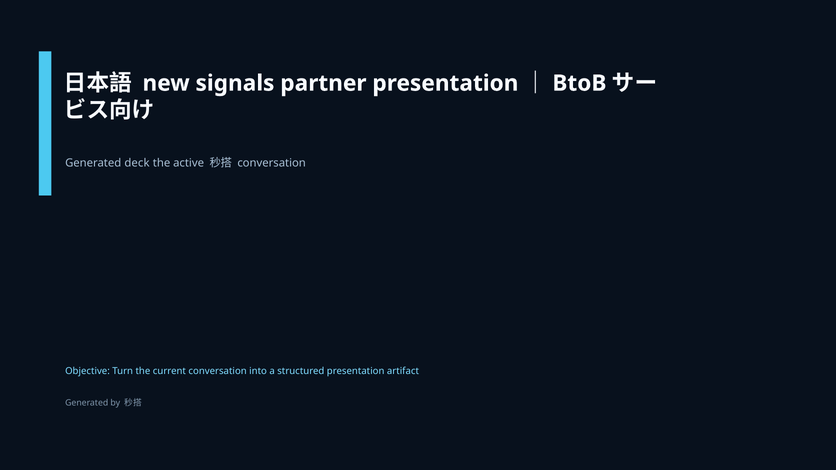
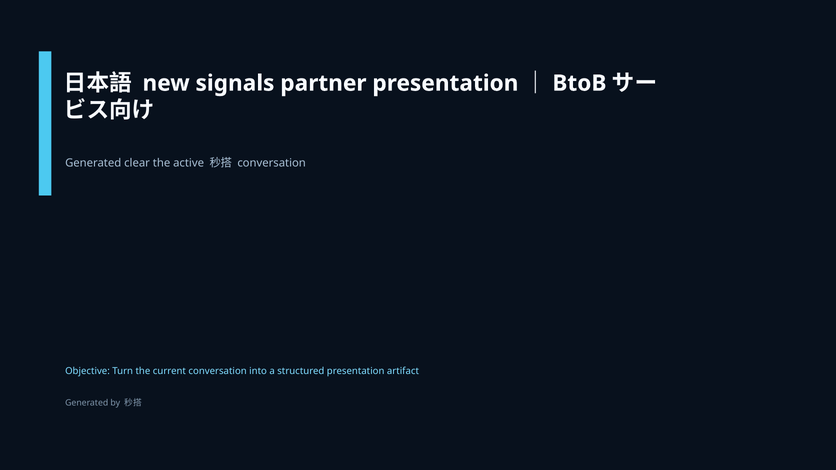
deck: deck -> clear
